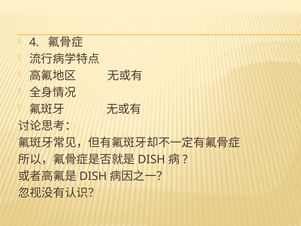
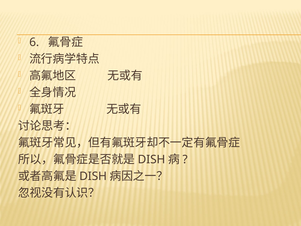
4: 4 -> 6
